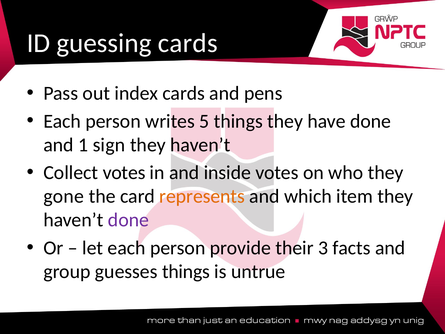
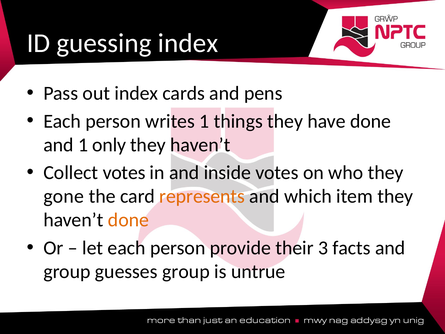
guessing cards: cards -> index
writes 5: 5 -> 1
sign: sign -> only
done at (128, 220) colour: purple -> orange
guesses things: things -> group
